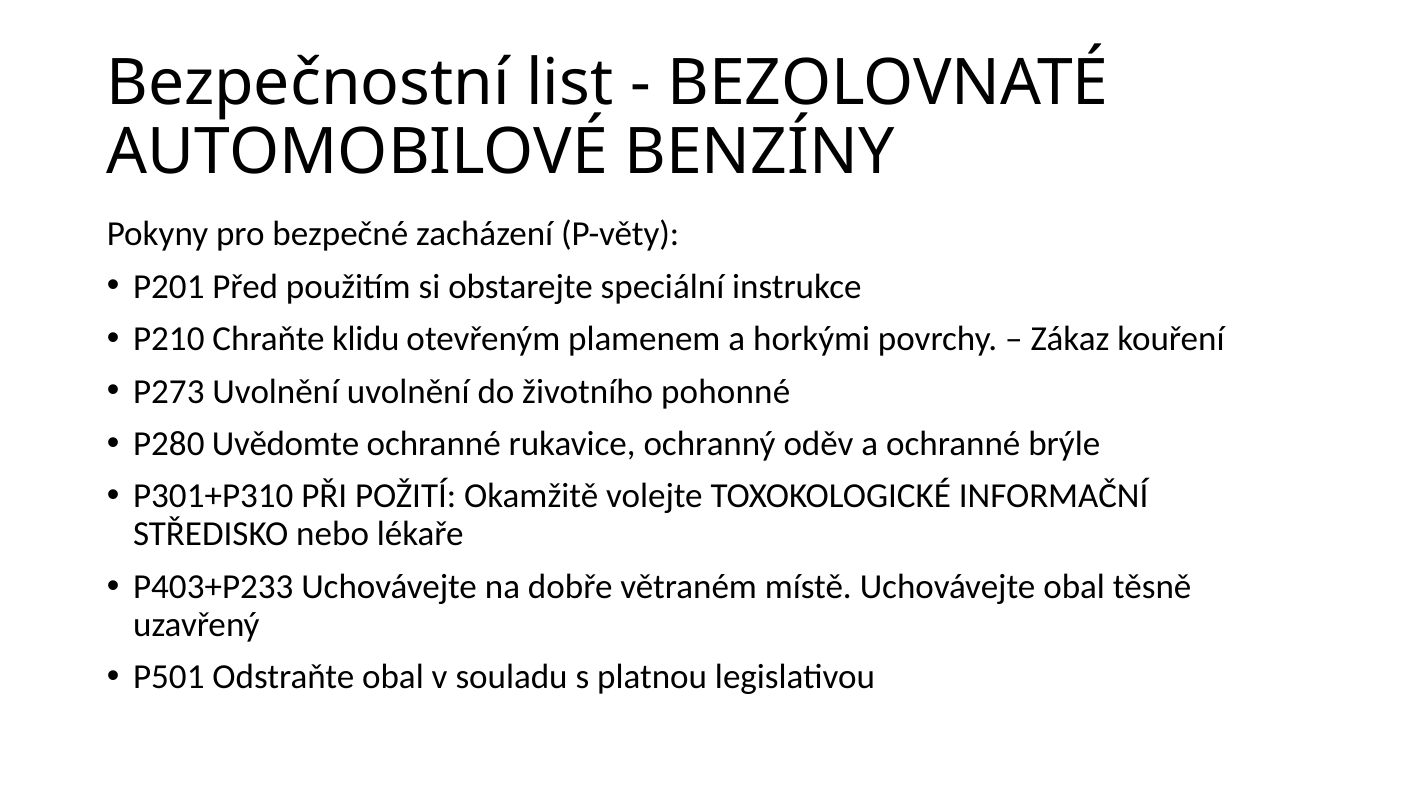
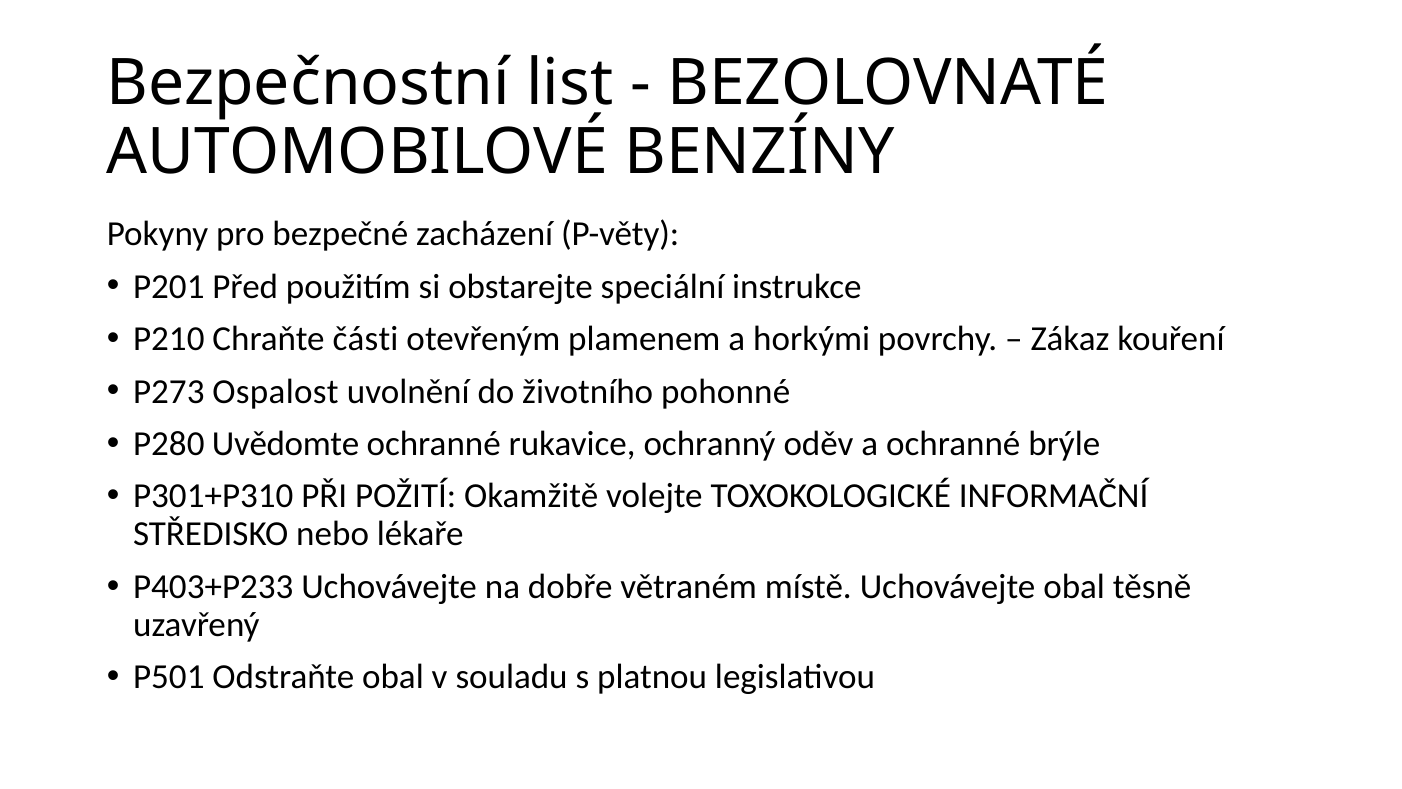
klidu: klidu -> části
P273 Uvolnění: Uvolnění -> Ospalost
